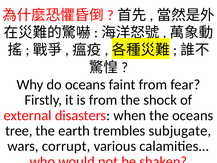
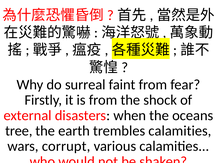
do oceans: oceans -> surreal
trembles subjugate: subjugate -> calamities
